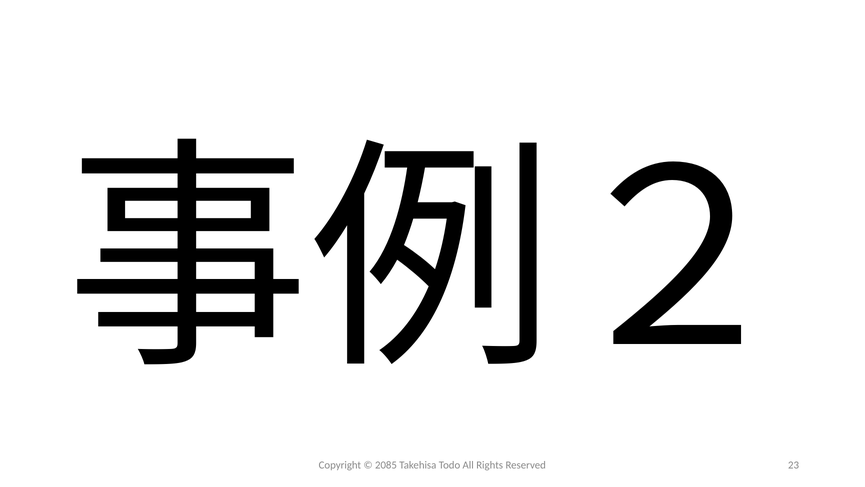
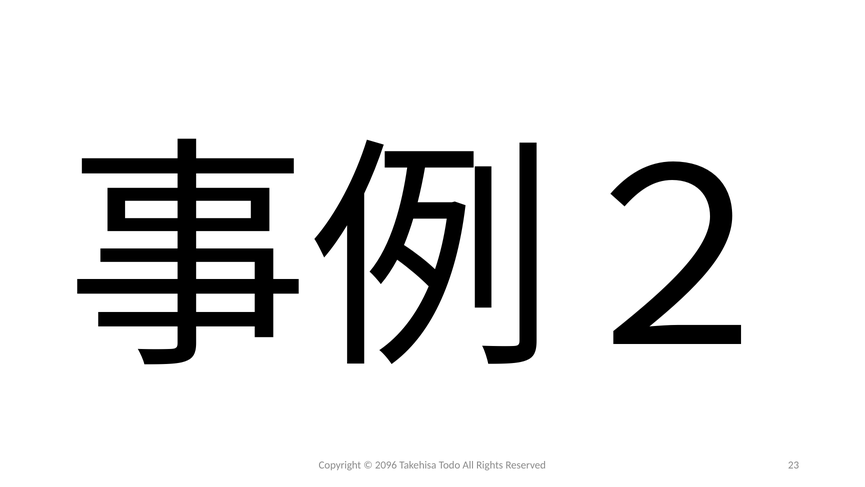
2085: 2085 -> 2096
